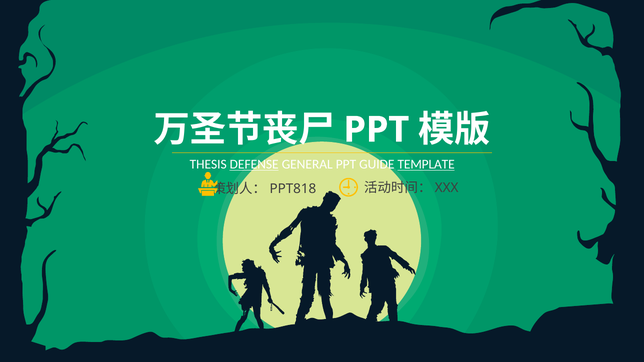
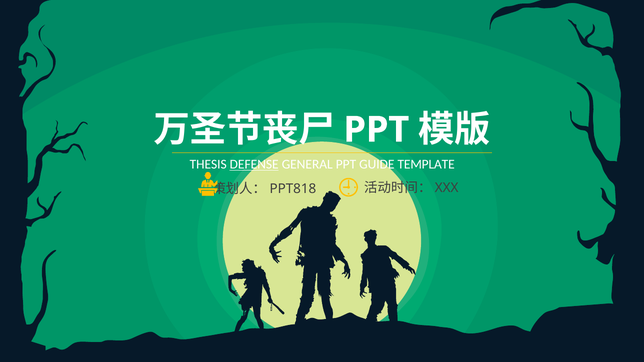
TEMPLATE underline: present -> none
